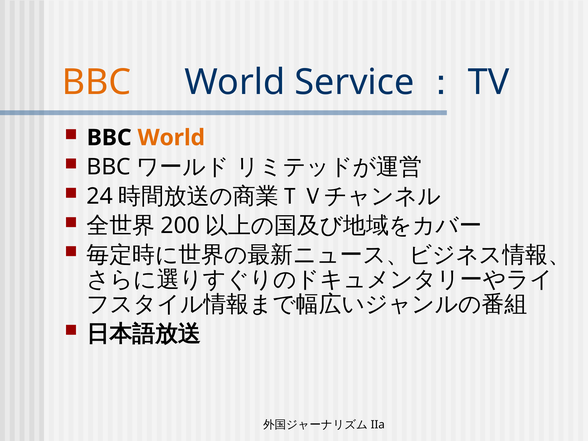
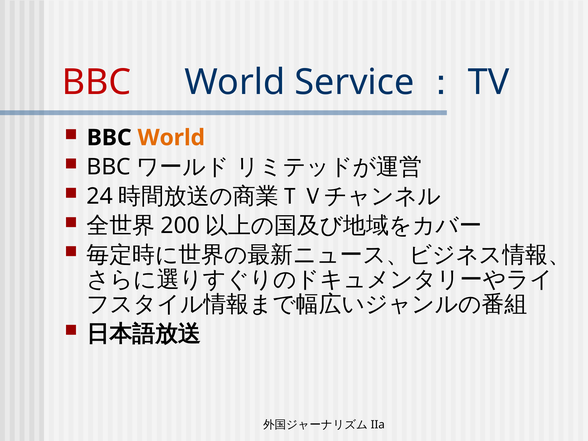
BBC at (97, 82) colour: orange -> red
